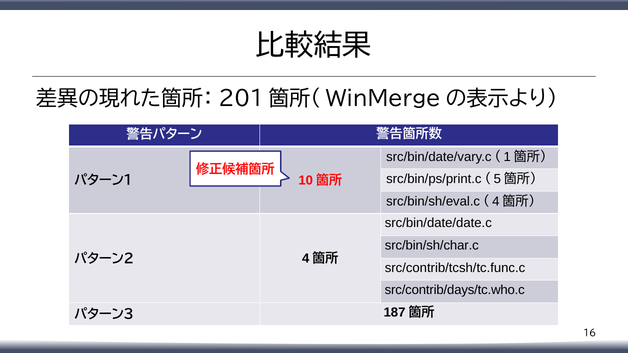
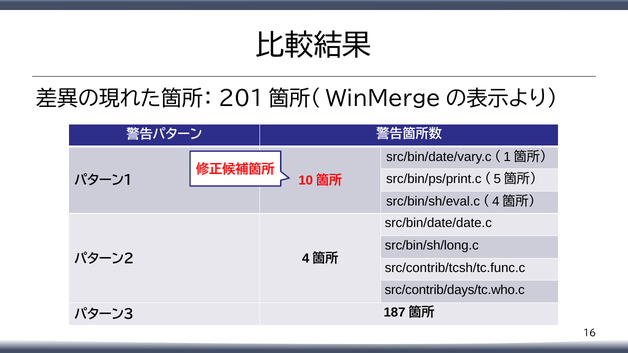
src/bin/sh/char.c: src/bin/sh/char.c -> src/bin/sh/long.c
